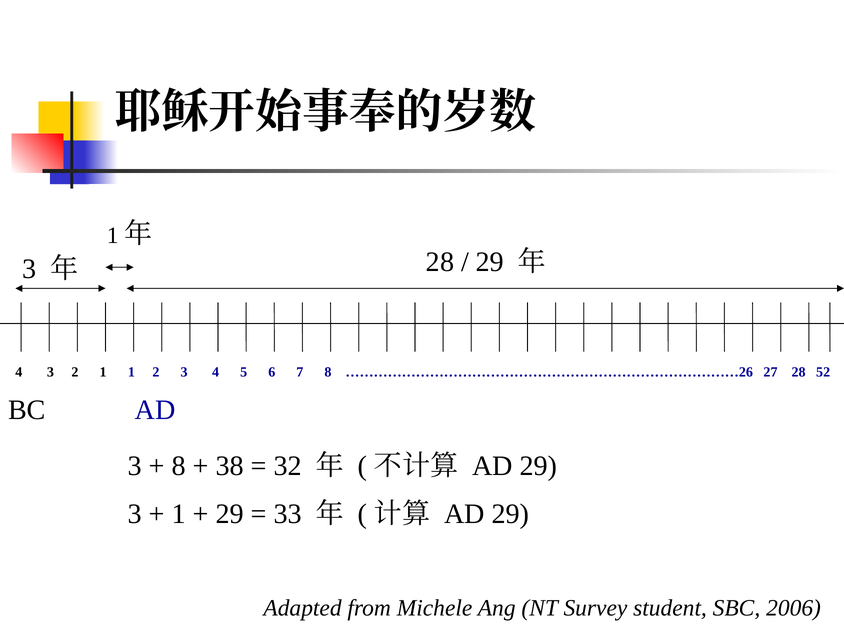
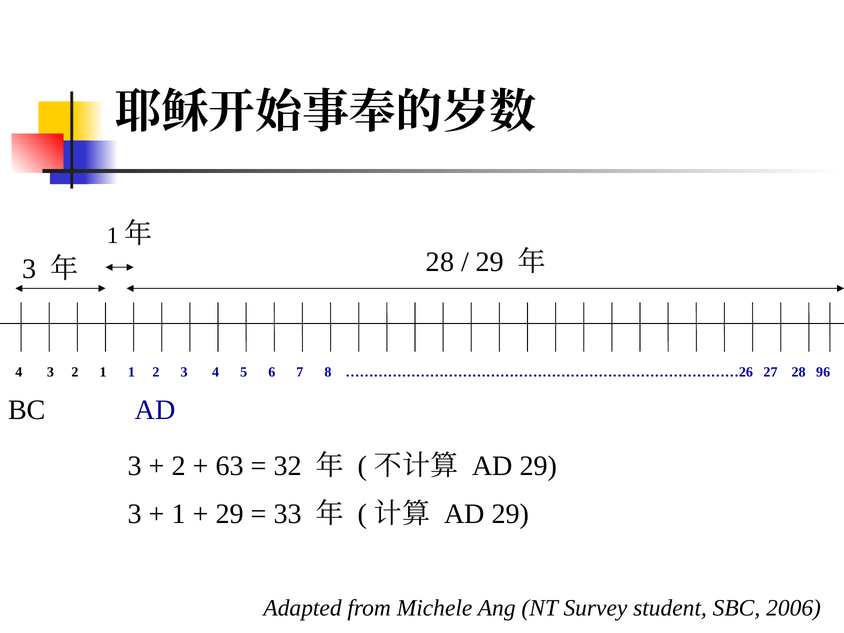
52: 52 -> 96
8 at (179, 466): 8 -> 2
38: 38 -> 63
